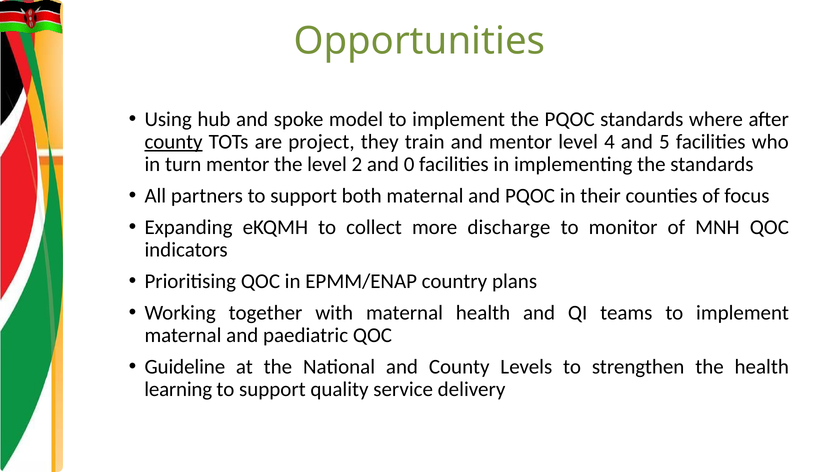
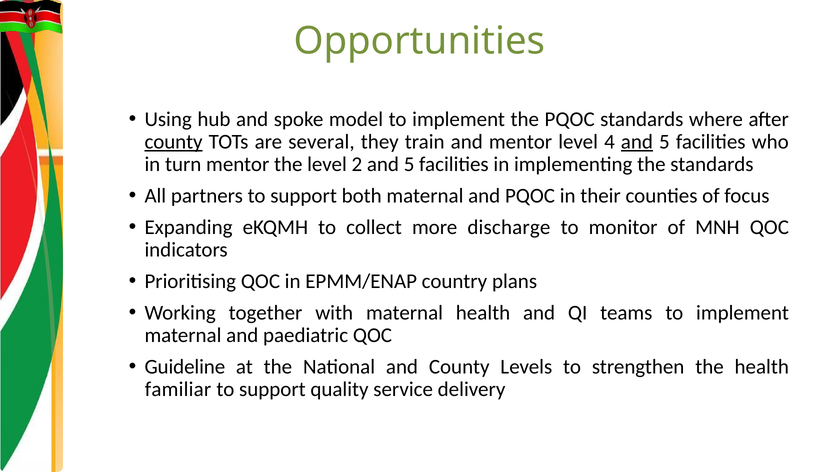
project: project -> several
and at (637, 142) underline: none -> present
2 and 0: 0 -> 5
learning: learning -> familiar
